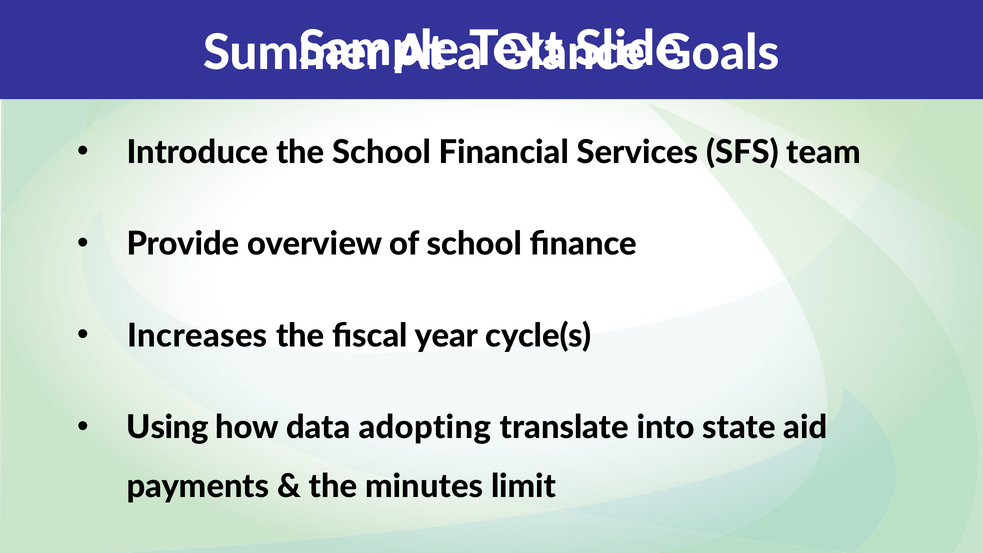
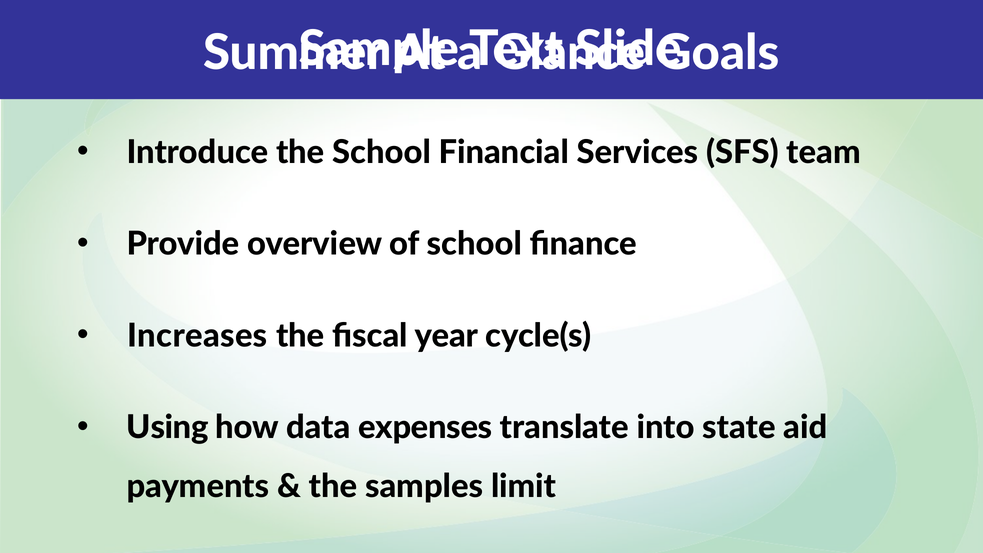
adopting: adopting -> expenses
minutes: minutes -> samples
